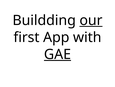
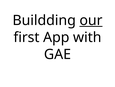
GAE underline: present -> none
